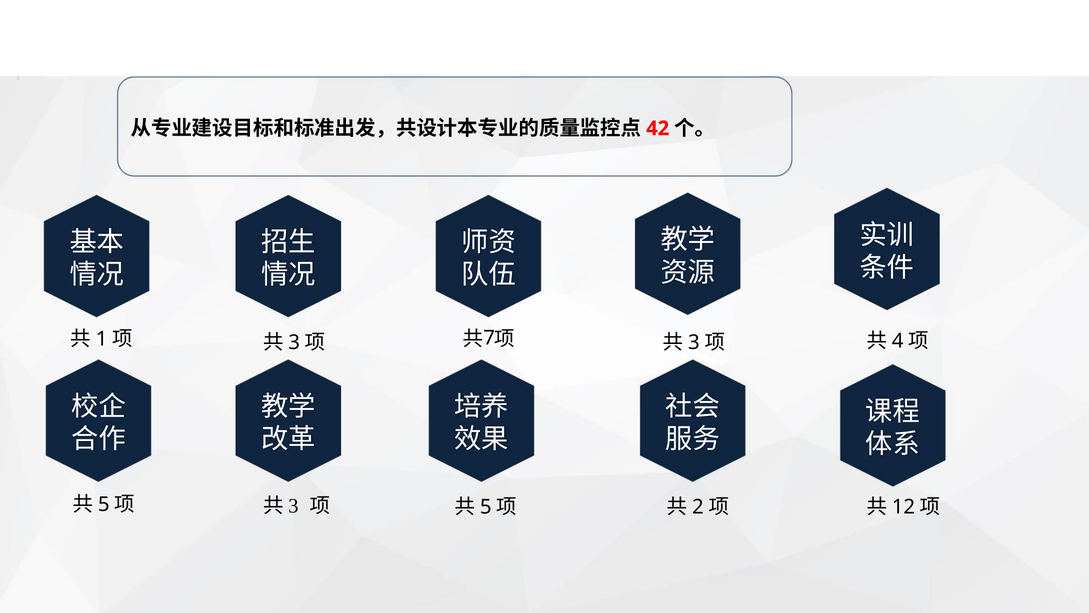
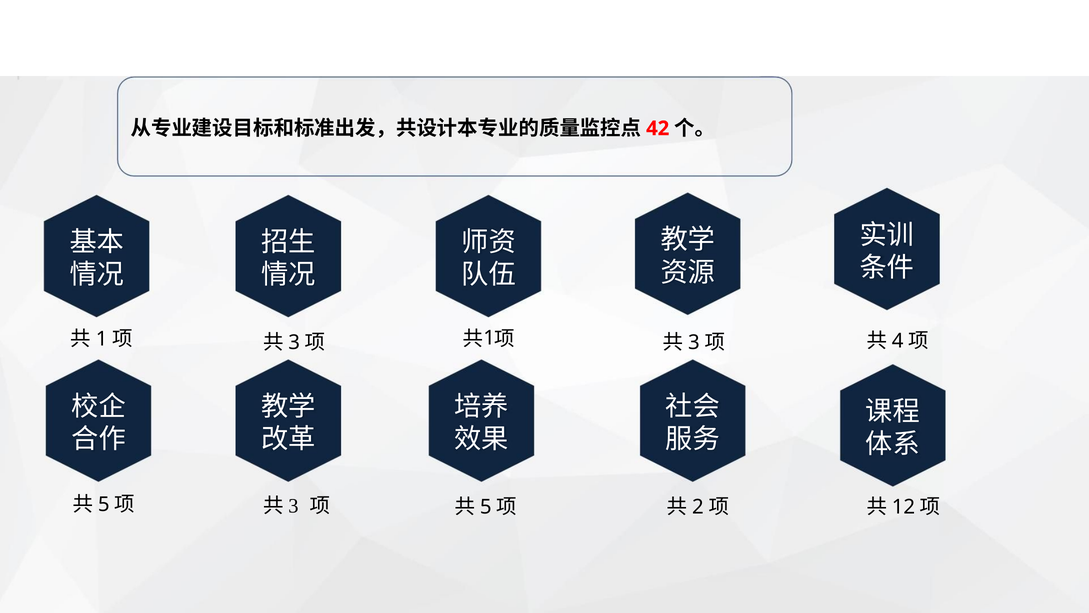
7: 7 -> 1
